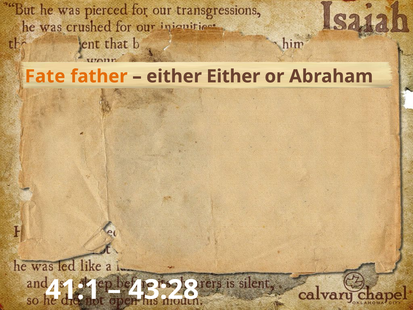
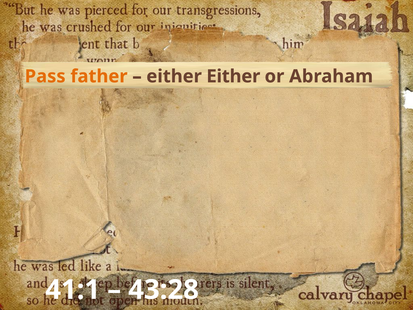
Fate: Fate -> Pass
